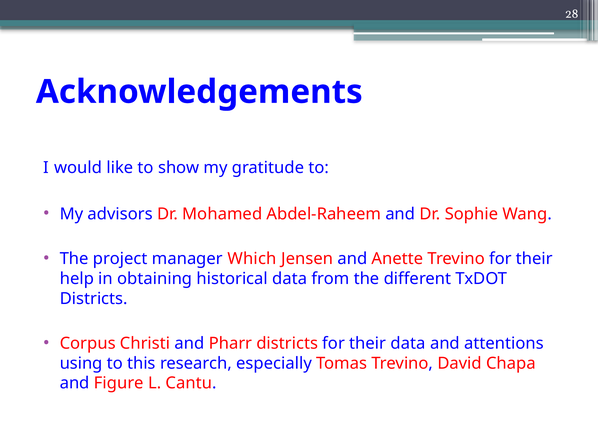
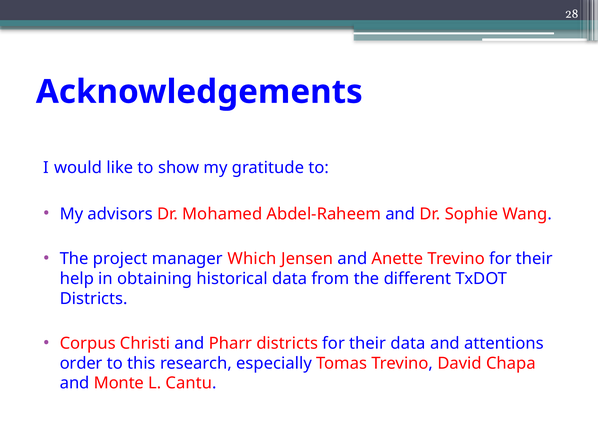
using: using -> order
Figure: Figure -> Monte
